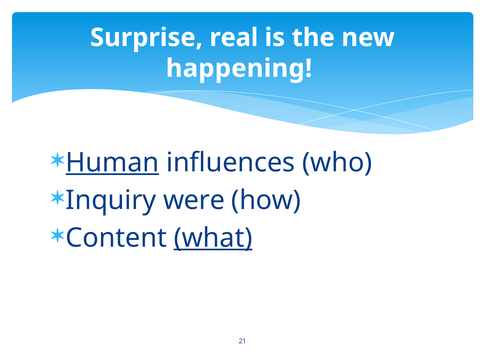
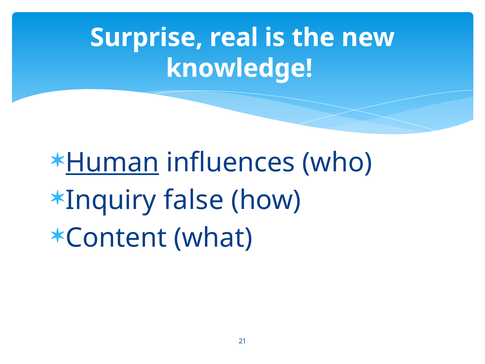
happening: happening -> knowledge
were: were -> false
what underline: present -> none
